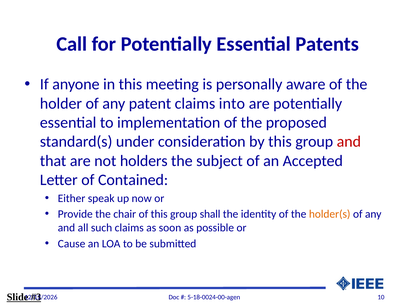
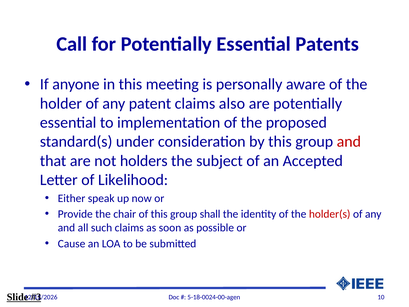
into: into -> also
Contained: Contained -> Likelihood
holder(s colour: orange -> red
